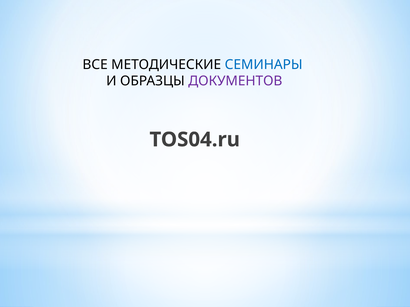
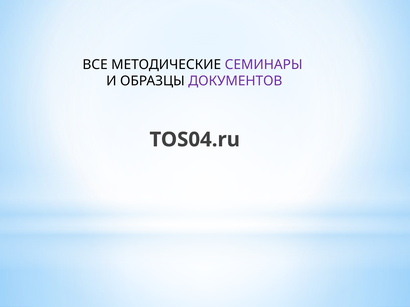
СЕМИНАРЫ colour: blue -> purple
